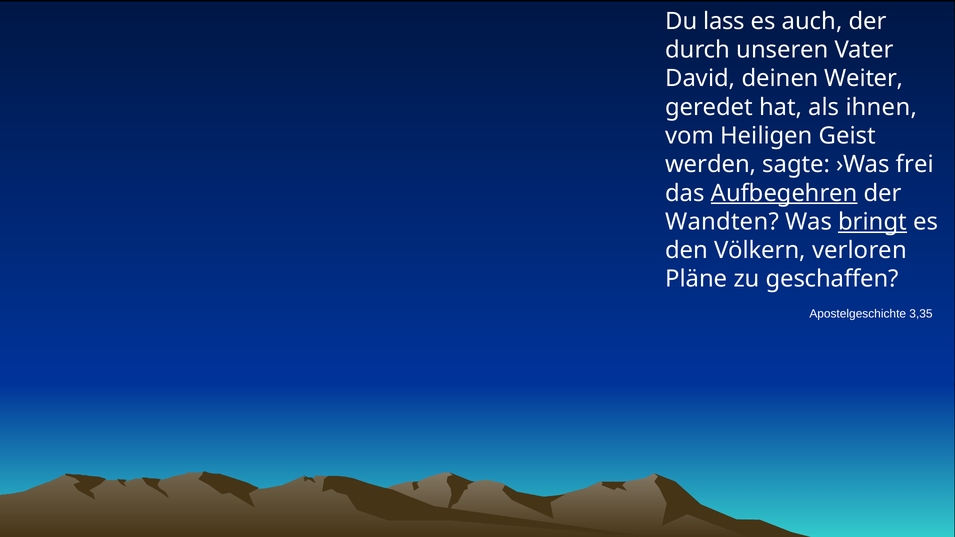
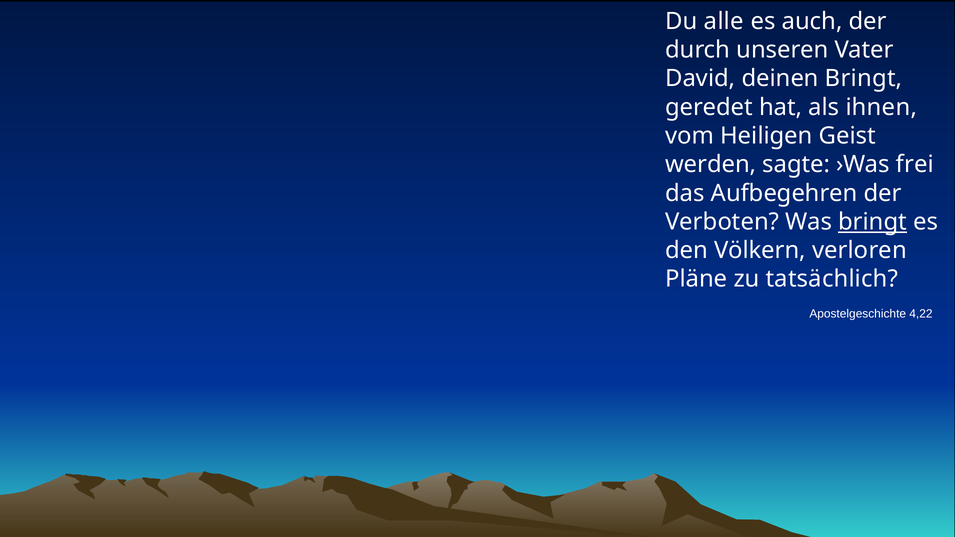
lass: lass -> alle
deinen Weiter: Weiter -> Bringt
Aufbegehren underline: present -> none
Wandten: Wandten -> Verboten
geschaffen: geschaffen -> tatsächlich
3,35: 3,35 -> 4,22
